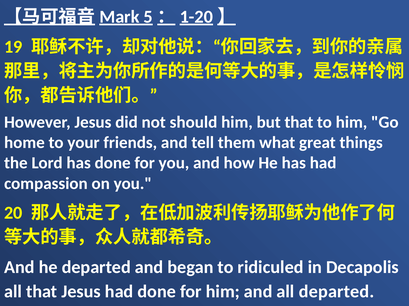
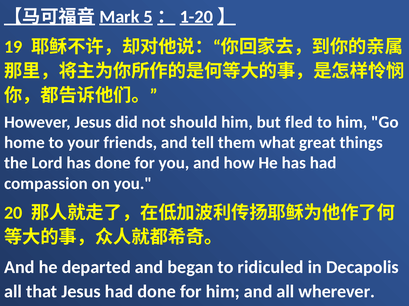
but that: that -> fled
all departed: departed -> wherever
